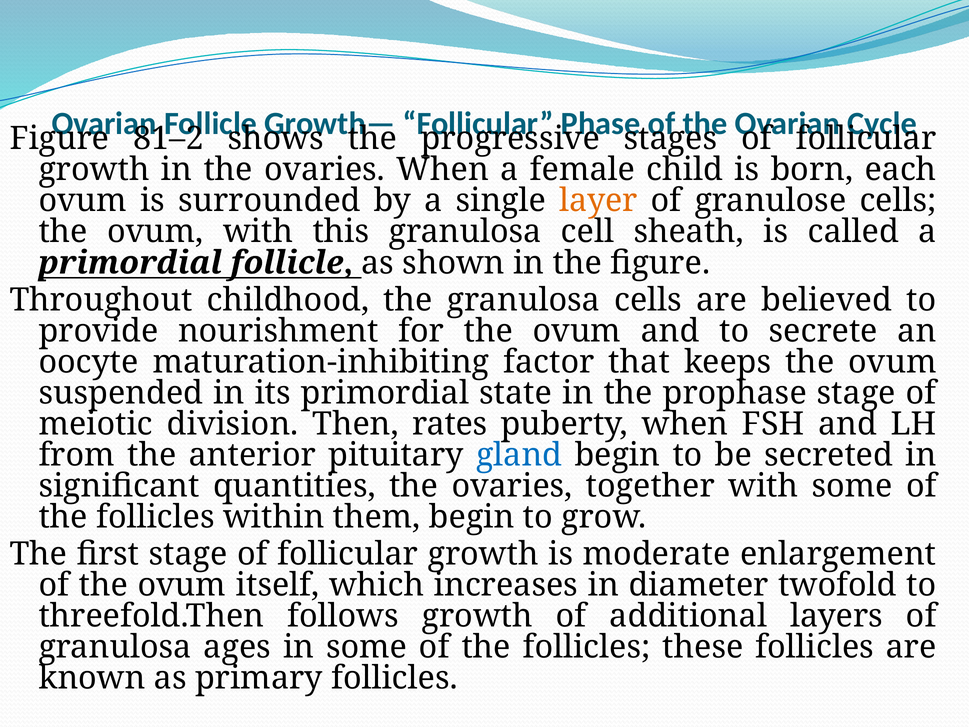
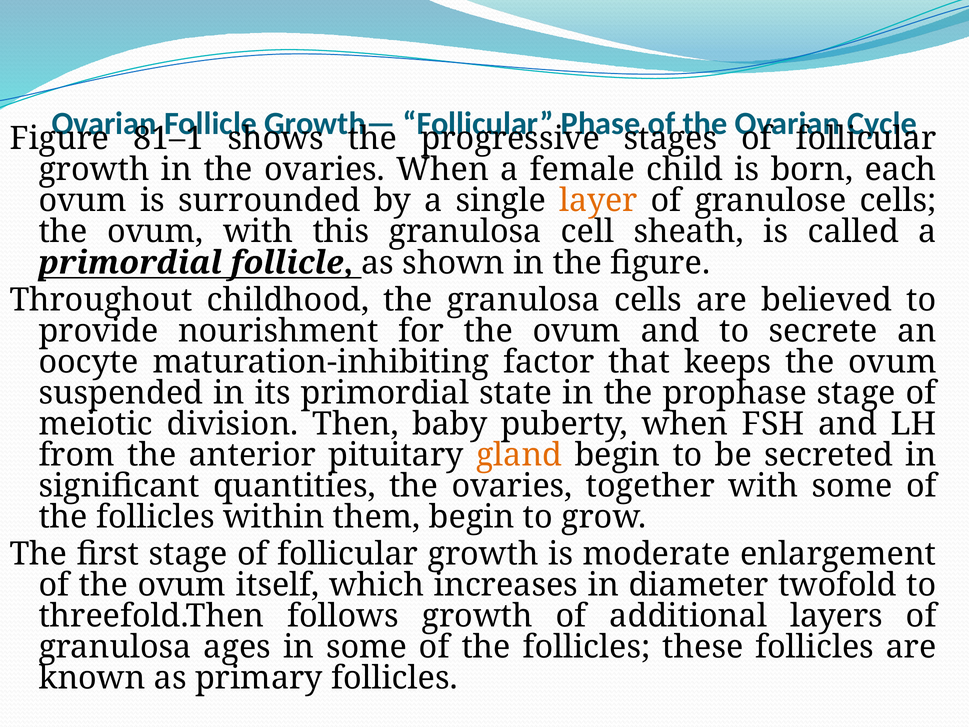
81–2: 81–2 -> 81–1
rates: rates -> baby
gland colour: blue -> orange
